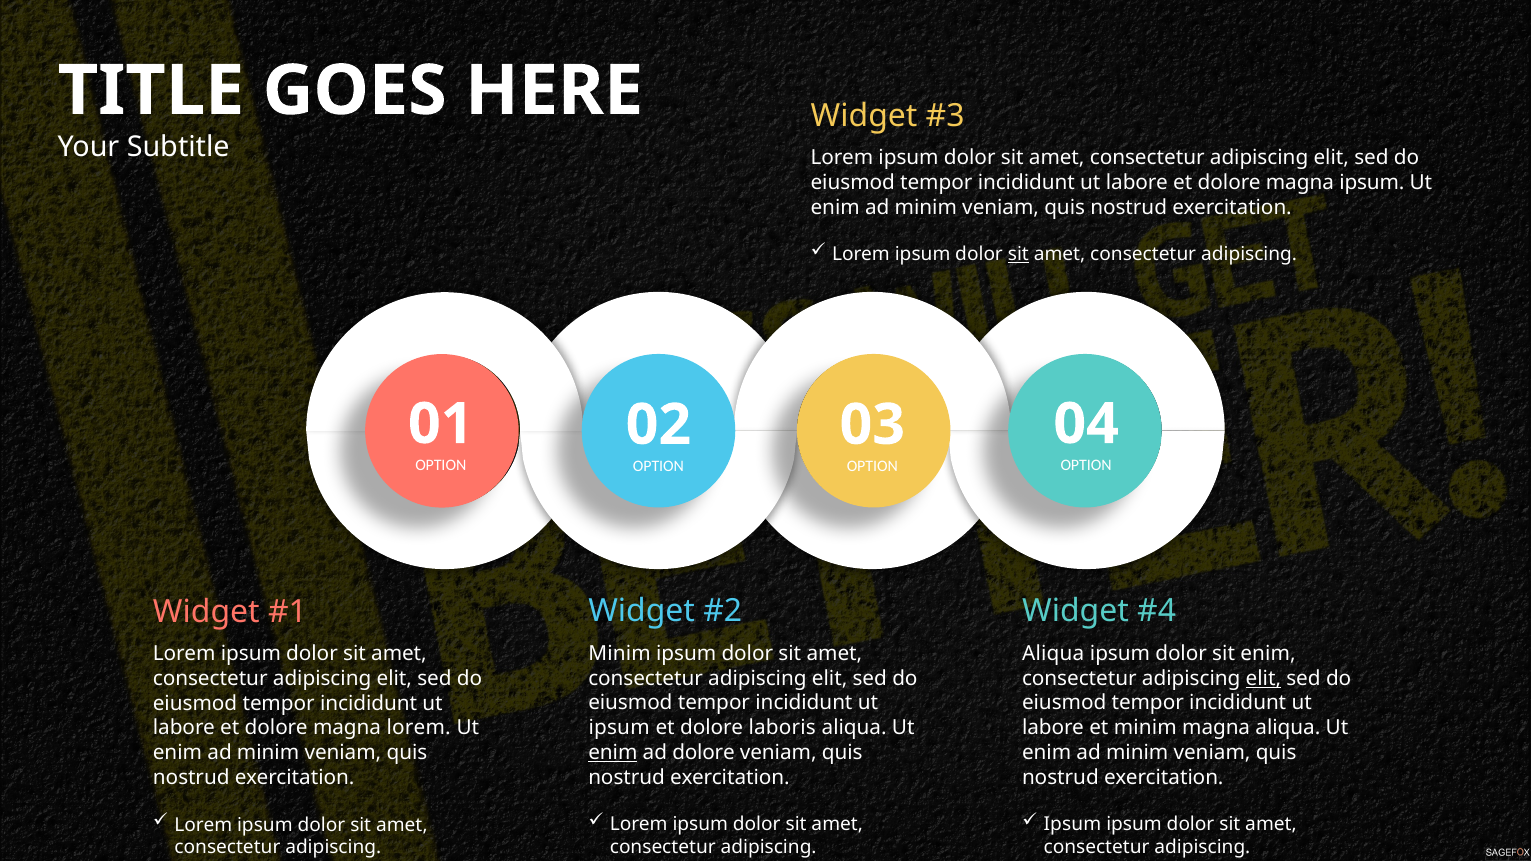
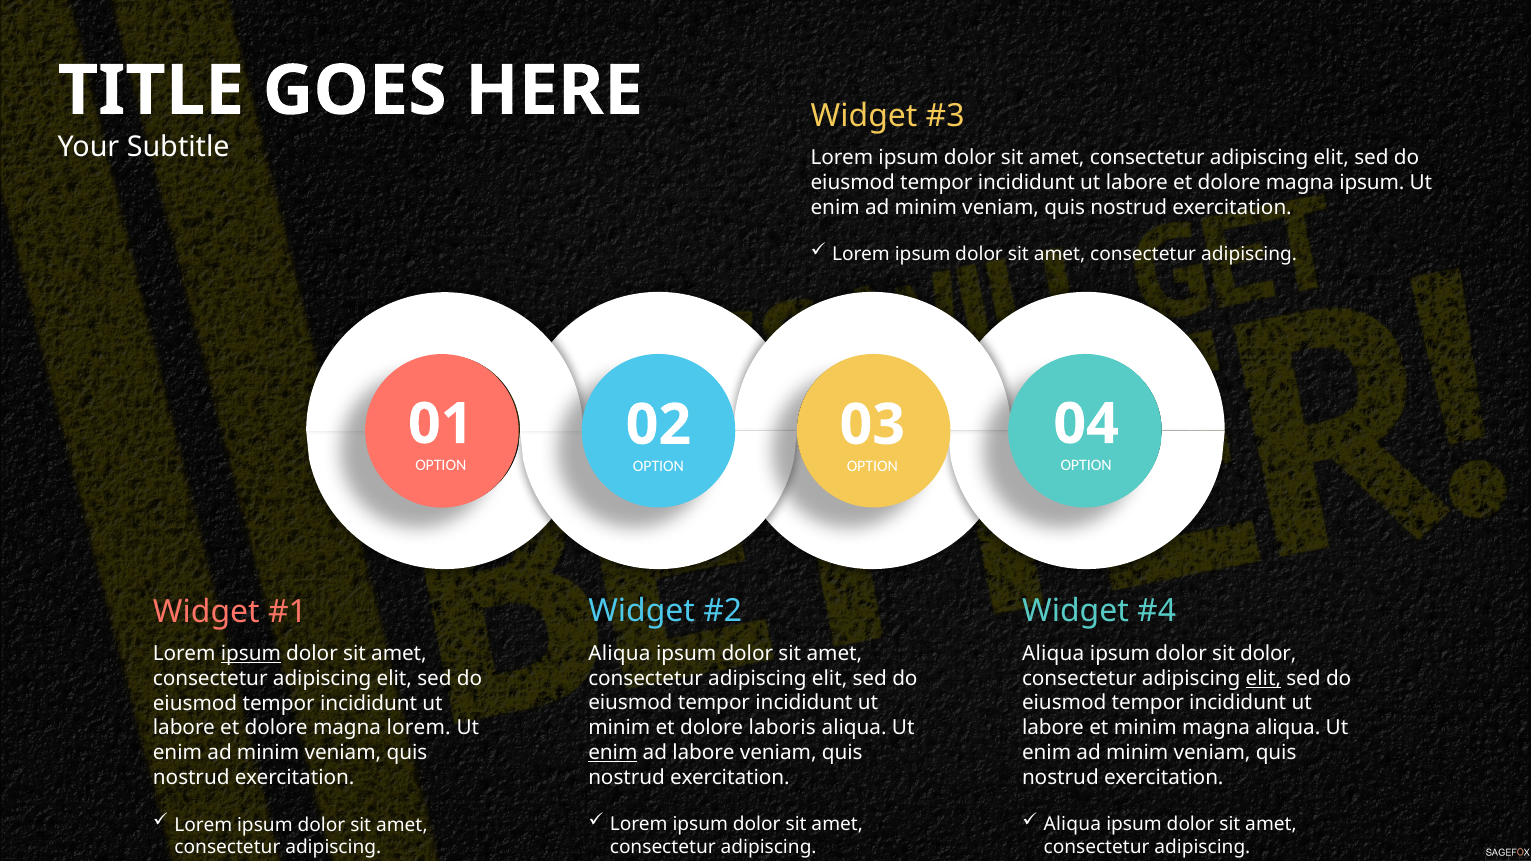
sit at (1018, 254) underline: present -> none
ipsum at (251, 654) underline: none -> present
Minim at (619, 653): Minim -> Aliqua
sit enim: enim -> dolor
ipsum at (619, 728): ipsum -> minim
ad dolore: dolore -> labore
Ipsum at (1072, 825): Ipsum -> Aliqua
